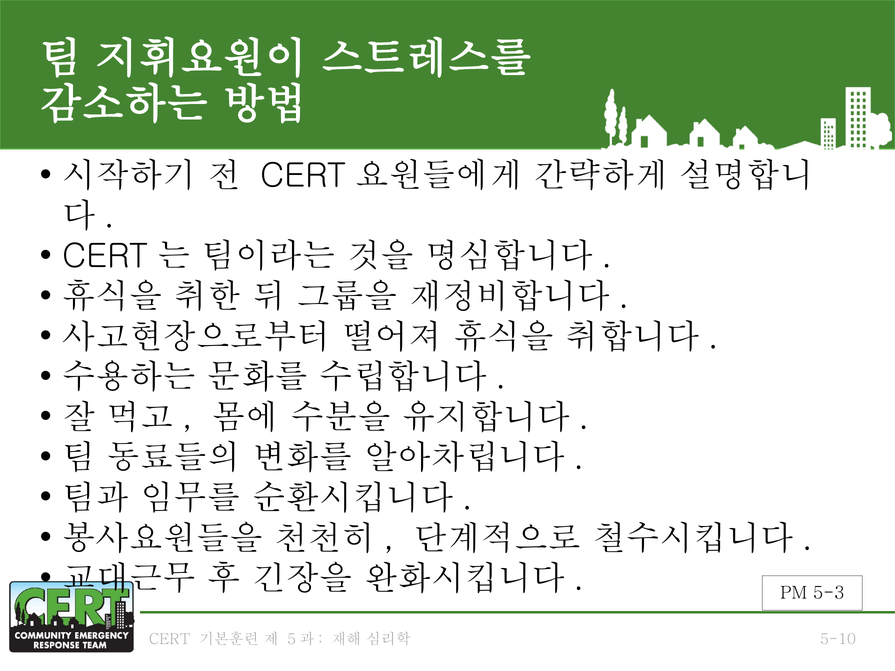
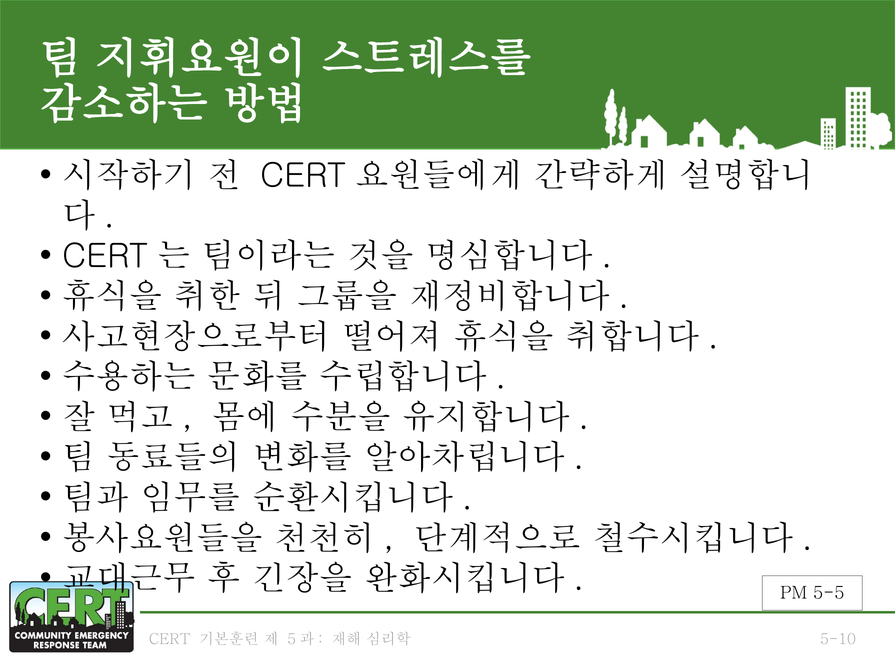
5-3: 5-3 -> 5-5
